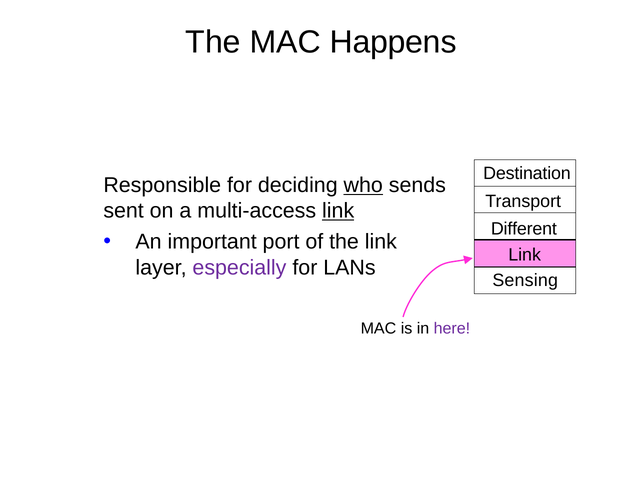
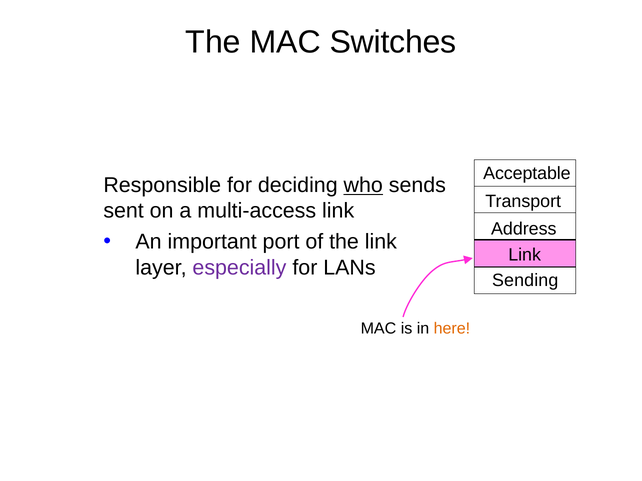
Happens: Happens -> Switches
Destination: Destination -> Acceptable
link at (338, 211) underline: present -> none
Different: Different -> Address
Sensing: Sensing -> Sending
here colour: purple -> orange
